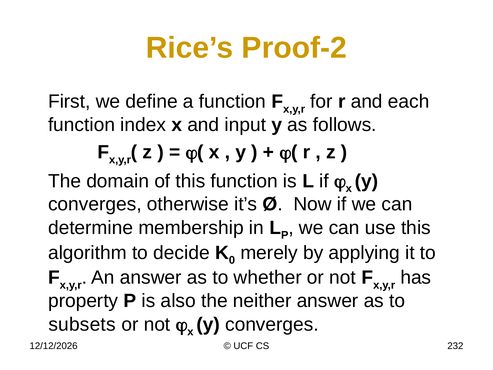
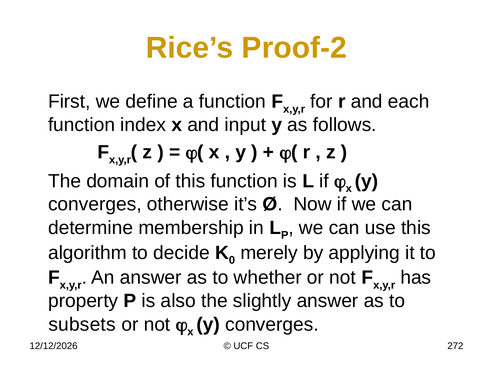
neither: neither -> slightly
232: 232 -> 272
